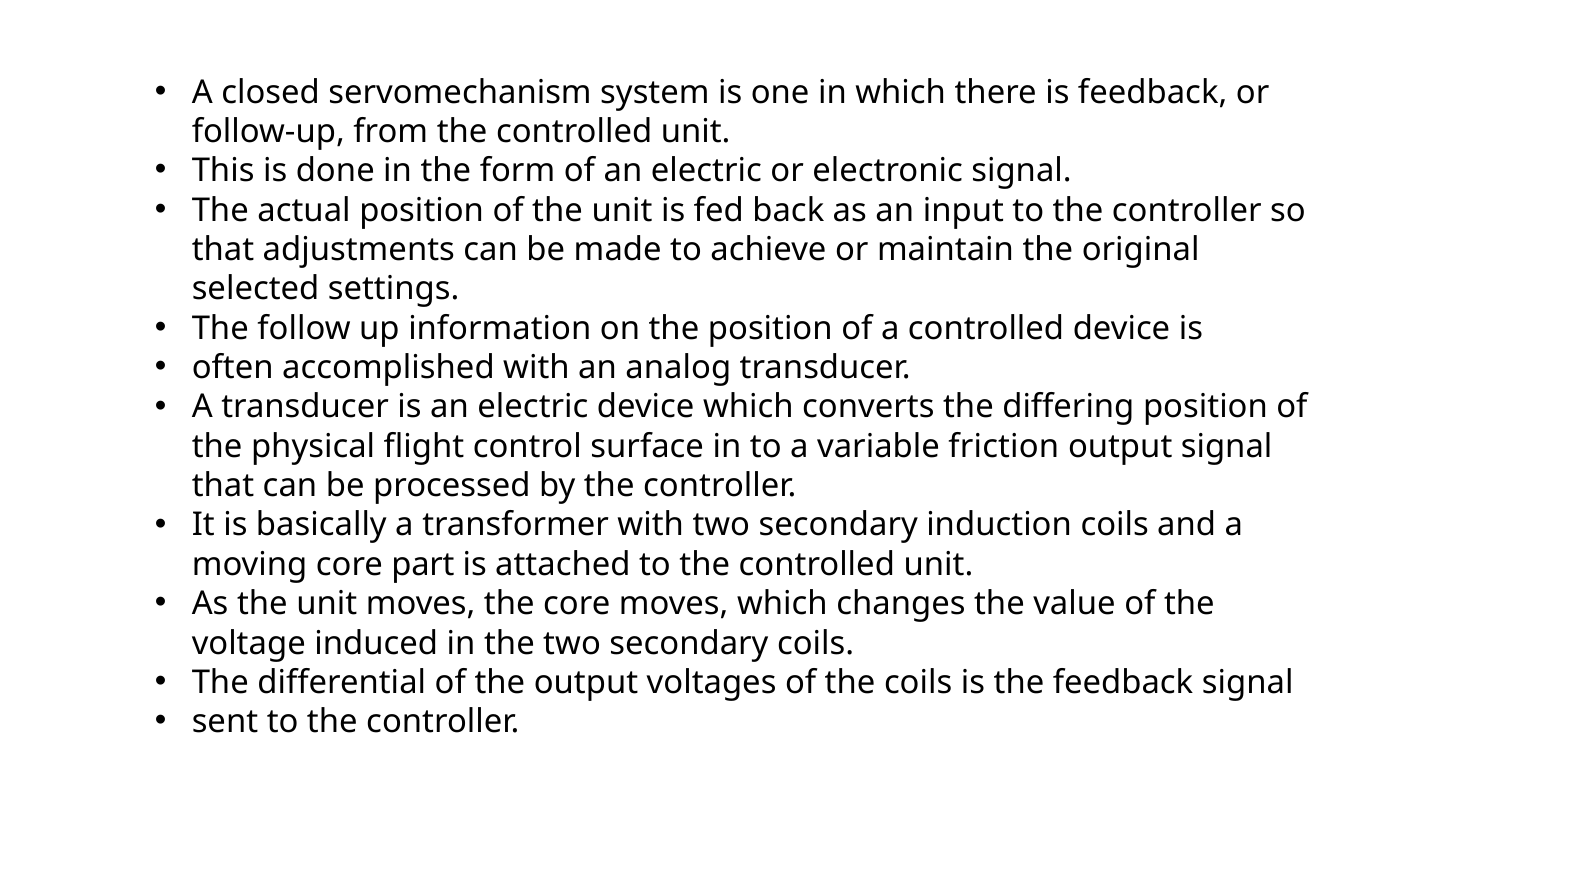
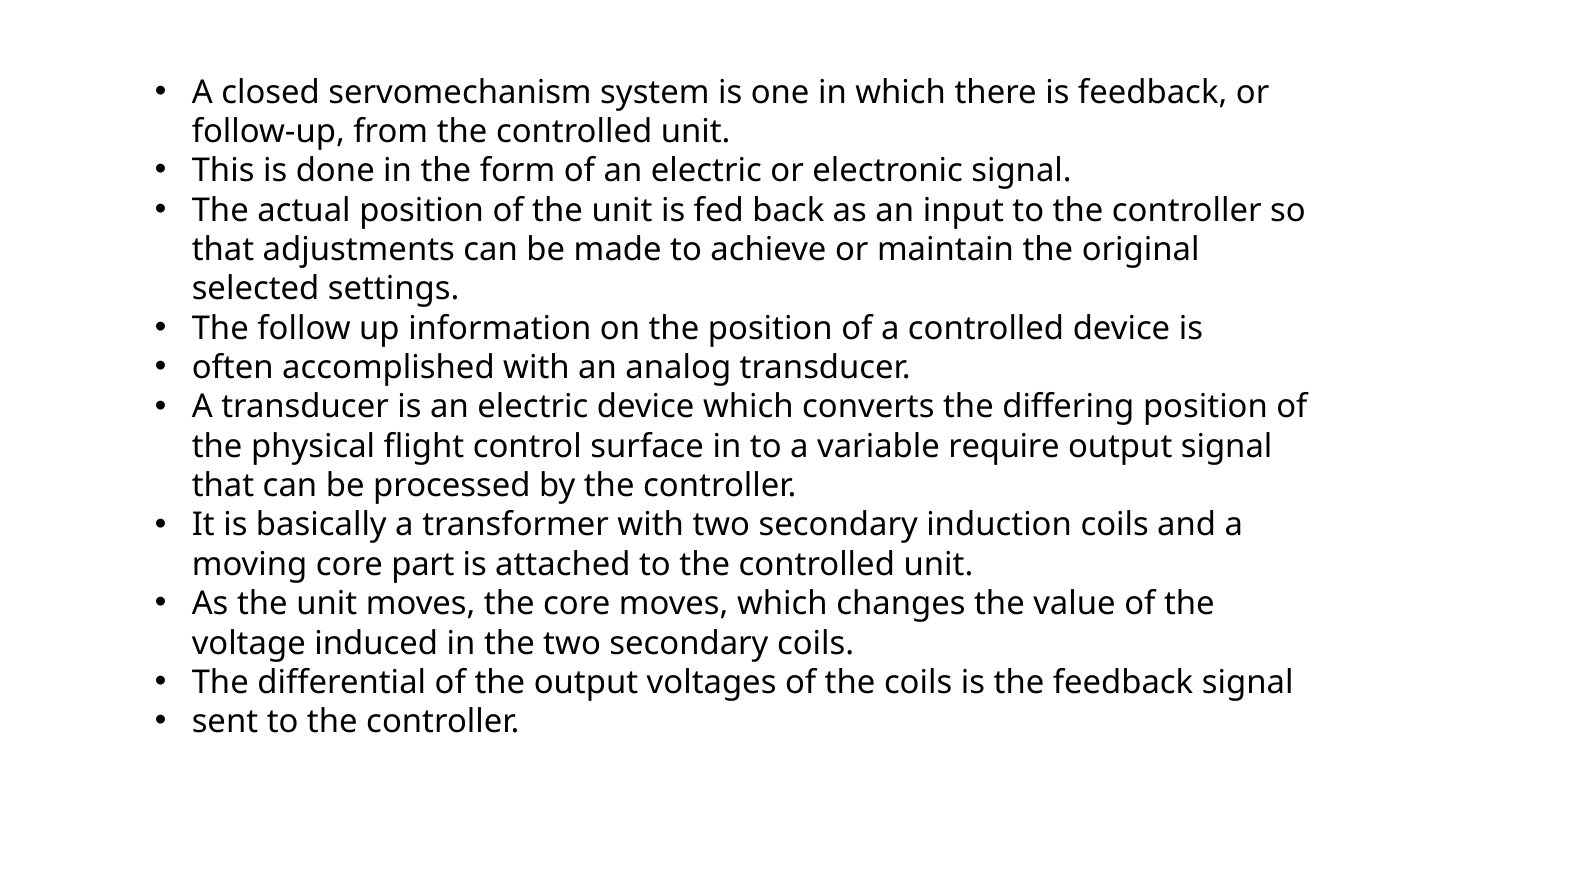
friction: friction -> require
